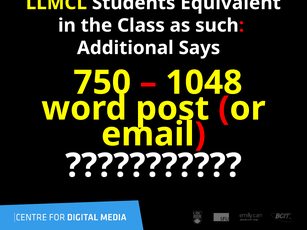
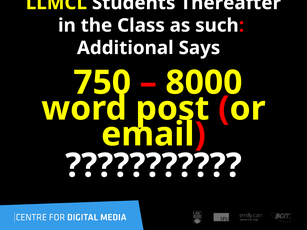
Equivalent: Equivalent -> Thereafter
1048: 1048 -> 8000
